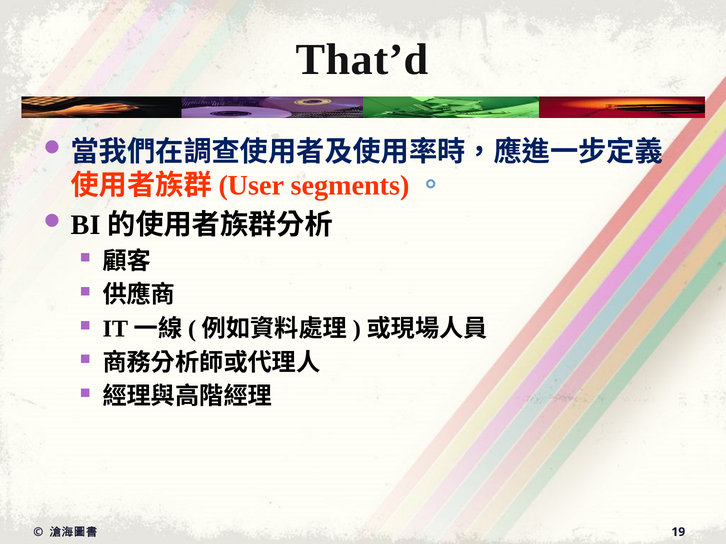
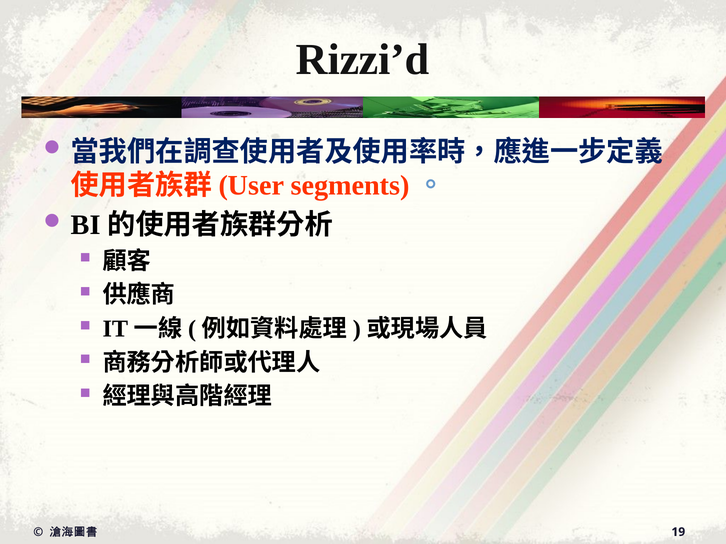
That’d: That’d -> Rizzi’d
